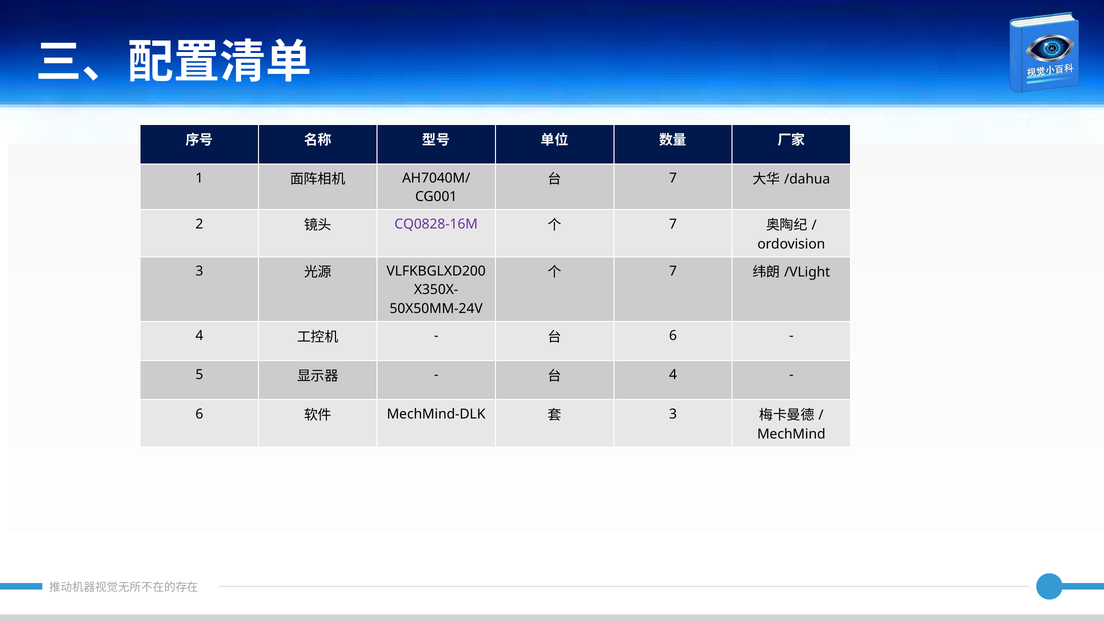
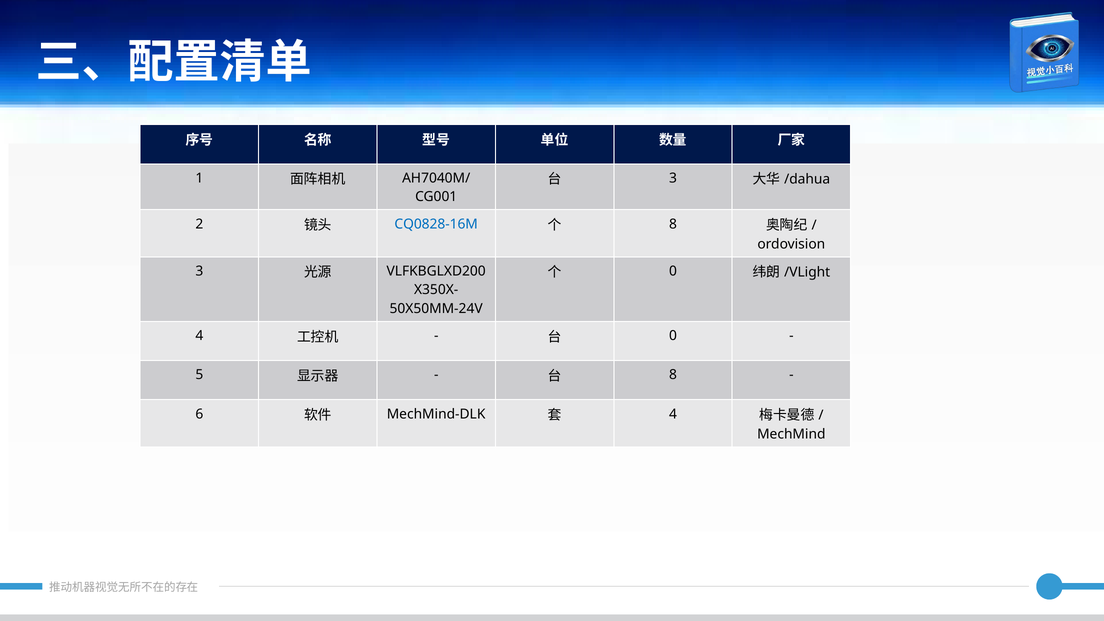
7 at (673, 178): 7 -> 3
CQ0828-16M colour: purple -> blue
7 at (673, 224): 7 -> 8
7 at (673, 271): 7 -> 0
6 at (673, 336): 6 -> 0
4 at (673, 375): 4 -> 8
3 at (673, 414): 3 -> 4
